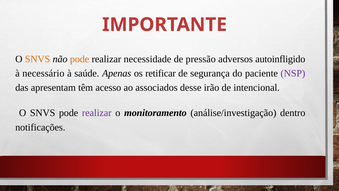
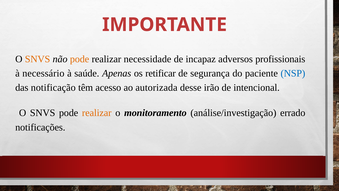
pressão: pressão -> incapaz
autoinfligido: autoinfligido -> profissionais
NSP colour: purple -> blue
apresentam: apresentam -> notificação
associados: associados -> autorizada
realizar at (97, 113) colour: purple -> orange
dentro: dentro -> errado
